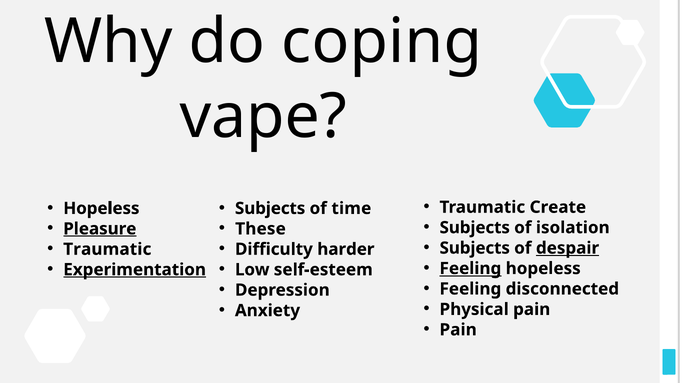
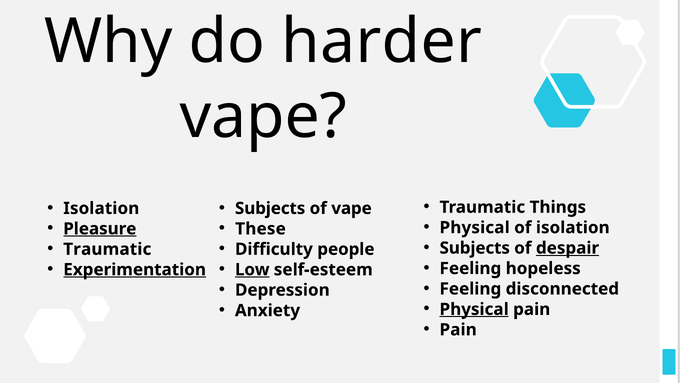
coping: coping -> harder
Create: Create -> Things
Hopeless at (101, 209): Hopeless -> Isolation
of time: time -> vape
Subjects at (475, 228): Subjects -> Physical
harder: harder -> people
Feeling at (470, 269) underline: present -> none
Low underline: none -> present
Physical at (474, 310) underline: none -> present
